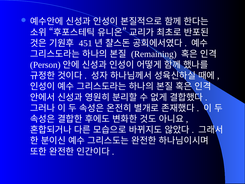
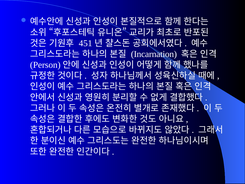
Remaining: Remaining -> Incarnation
